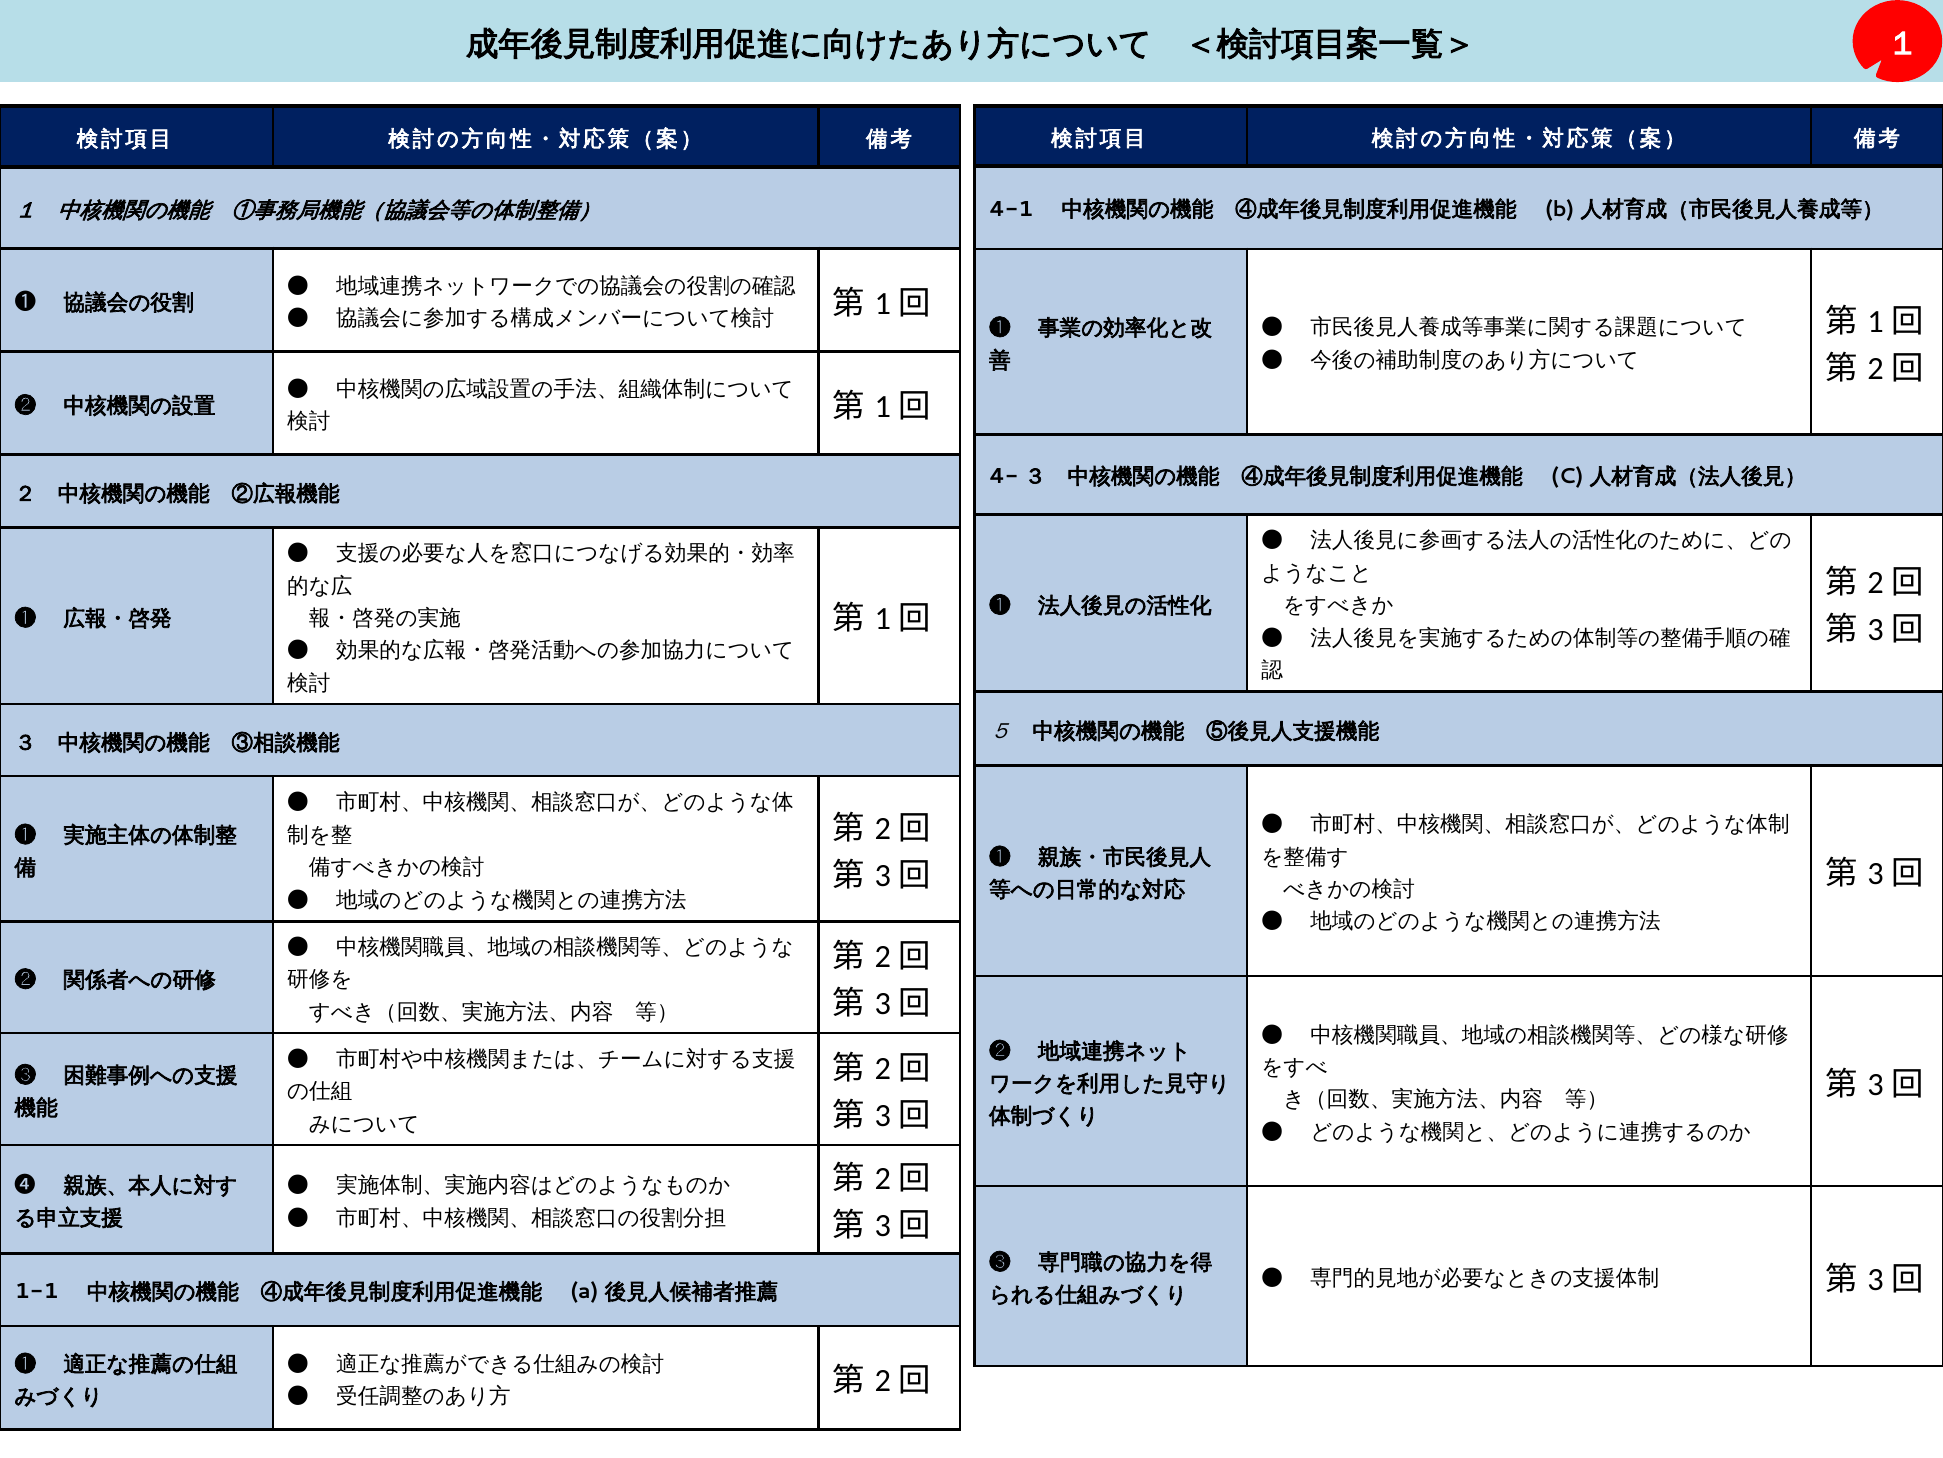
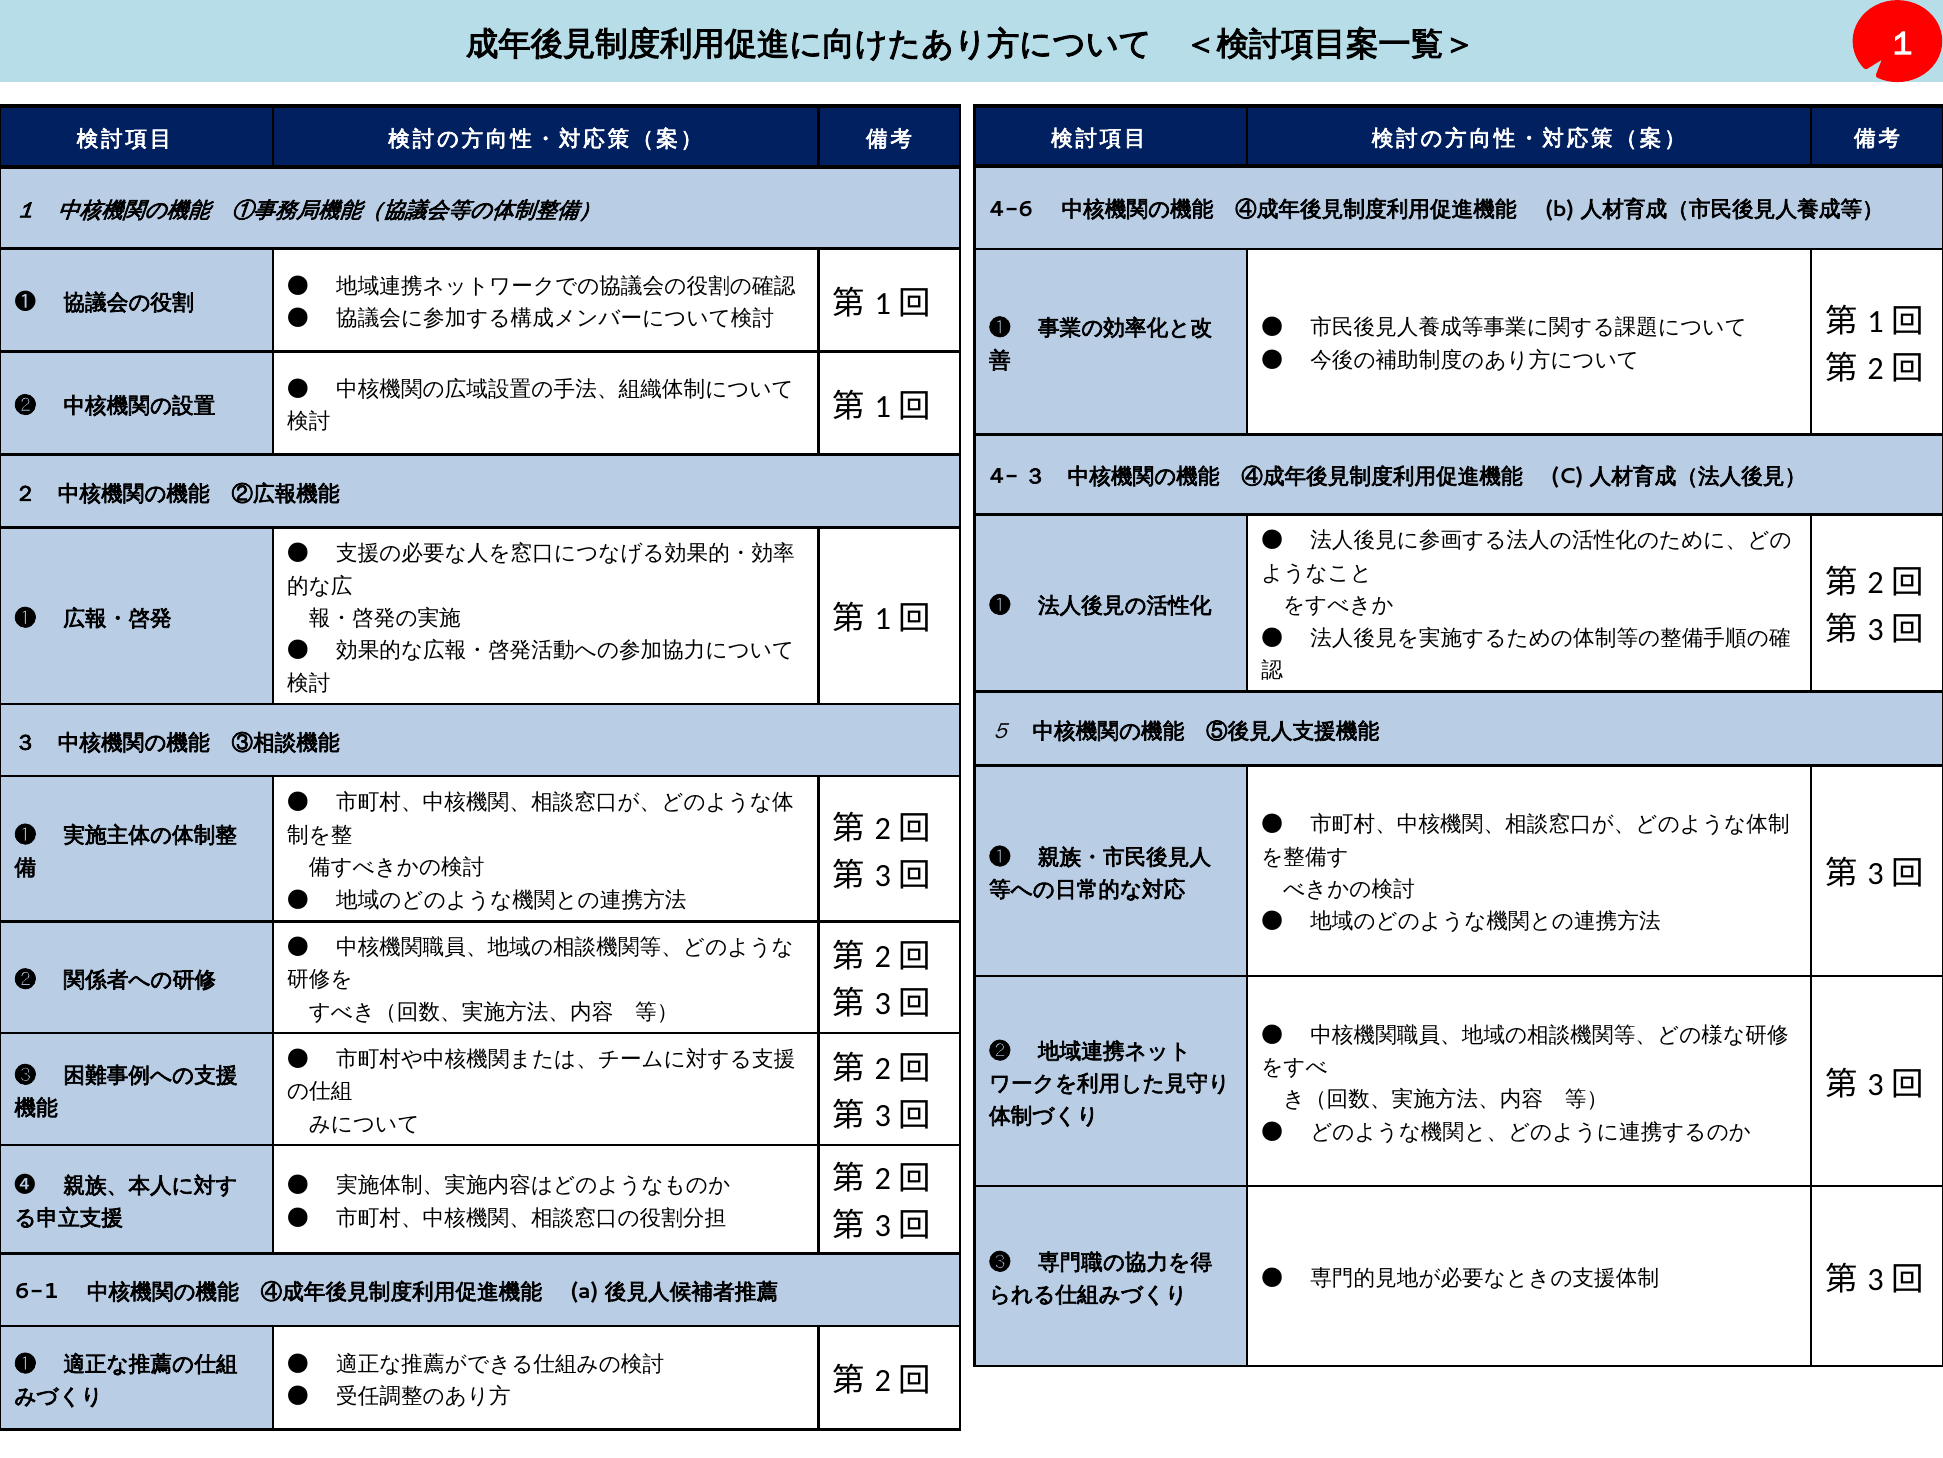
4-1: 4-1 -> 4-6
1-1: 1-1 -> 6-1
